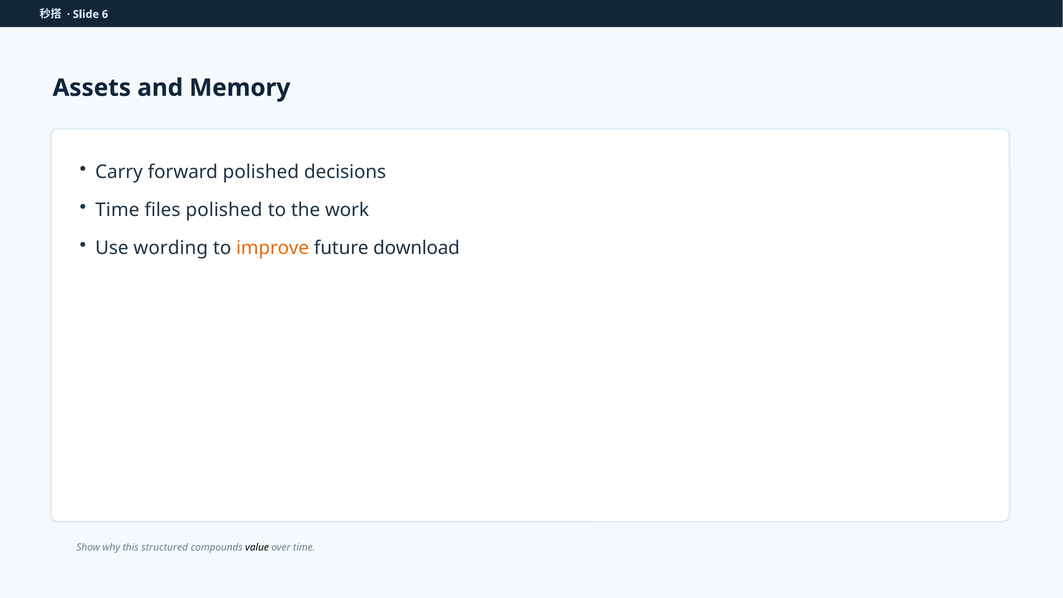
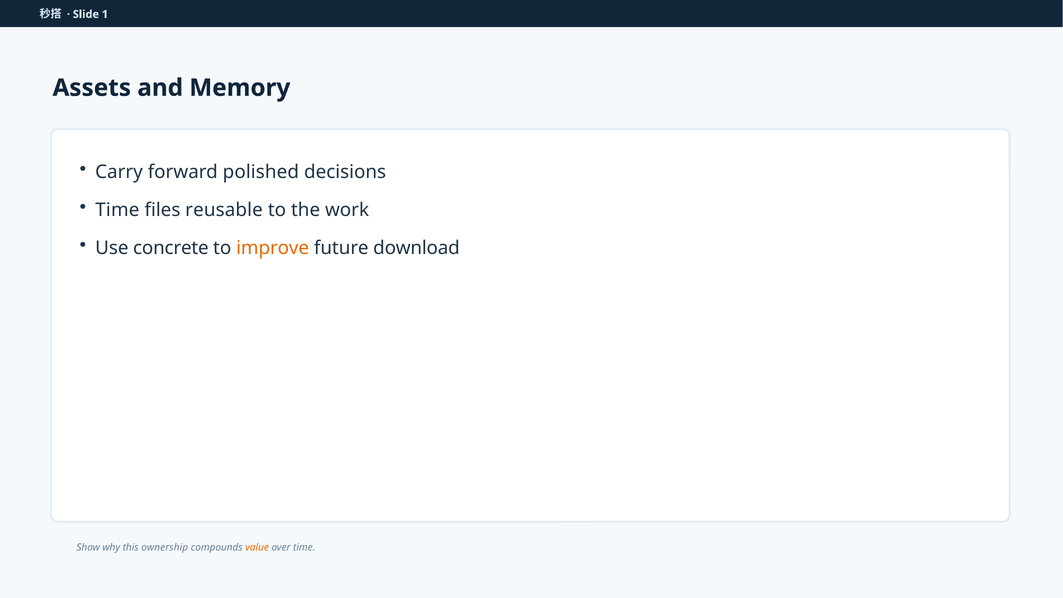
6: 6 -> 1
files polished: polished -> reusable
wording: wording -> concrete
structured: structured -> ownership
value colour: black -> orange
